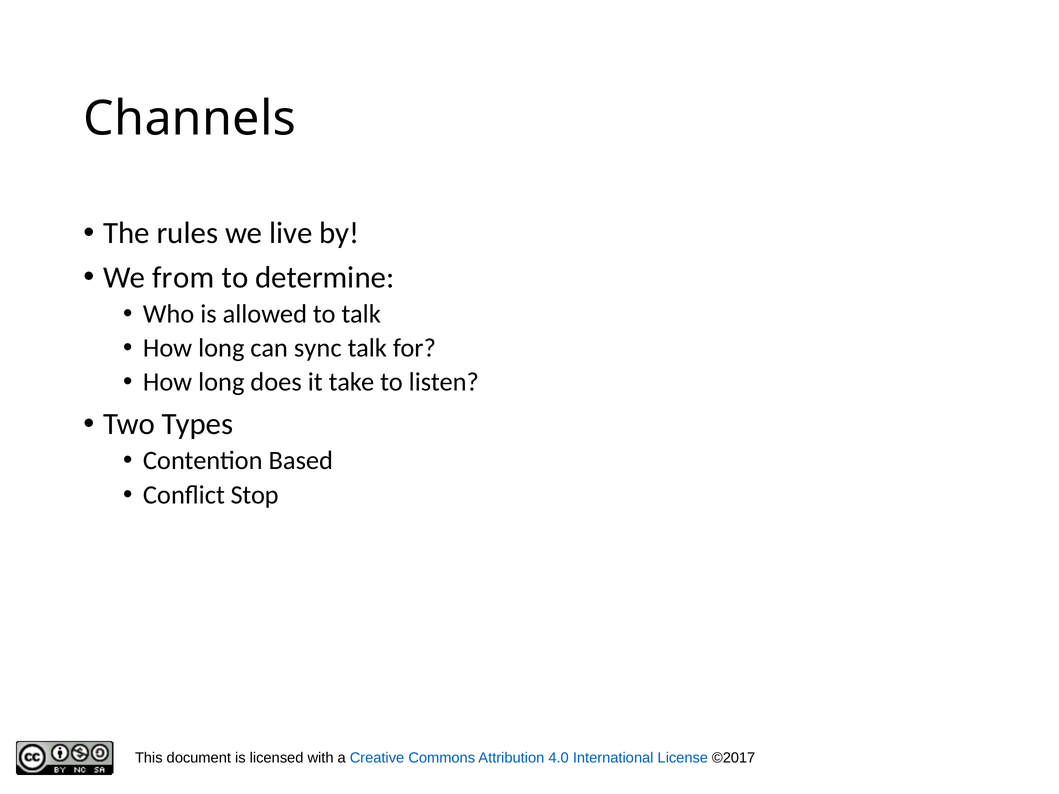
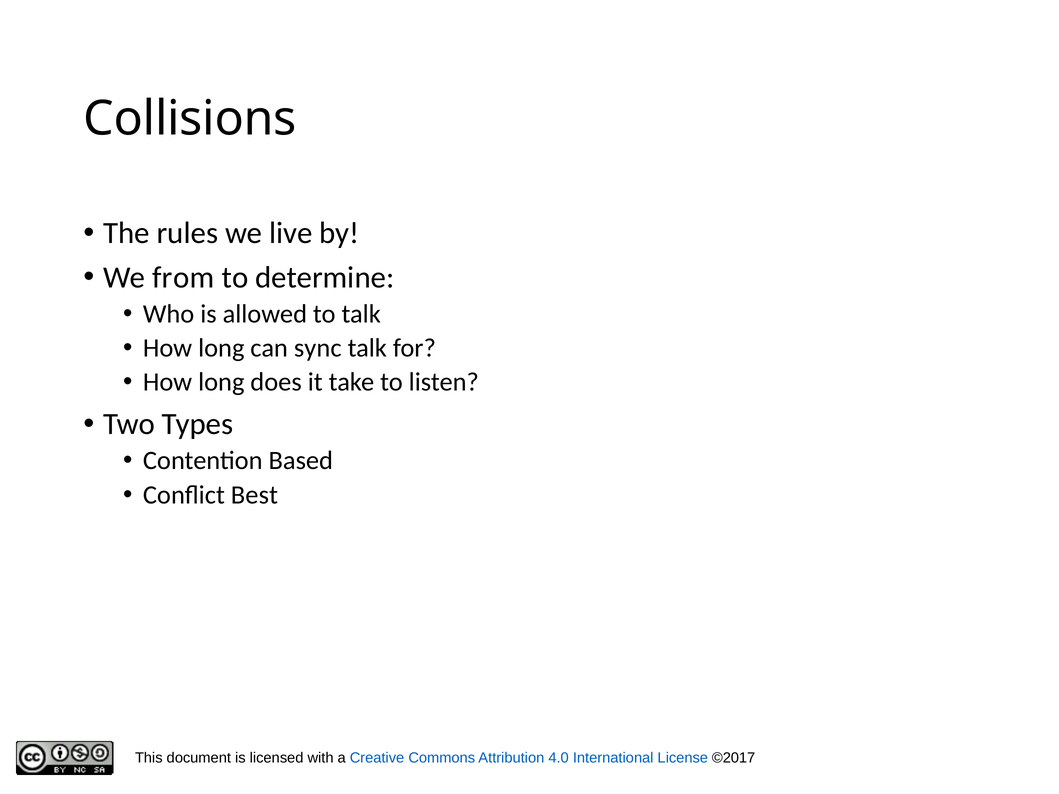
Channels: Channels -> Collisions
Stop: Stop -> Best
